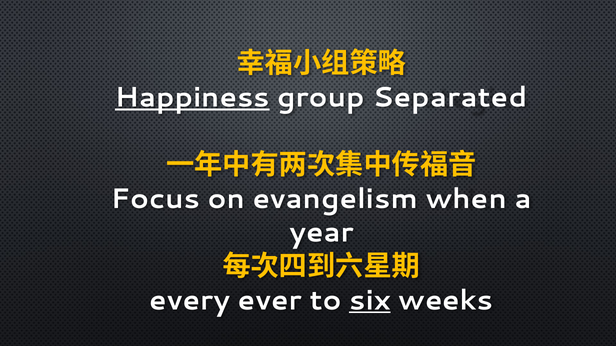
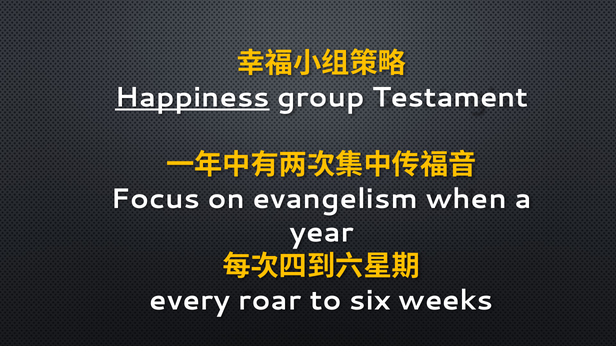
Separated: Separated -> Testament
ever: ever -> roar
six underline: present -> none
